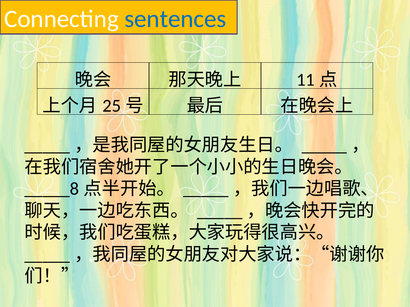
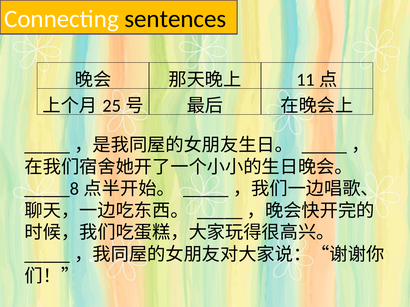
sentences colour: blue -> black
